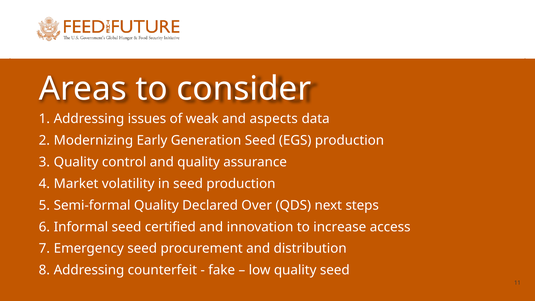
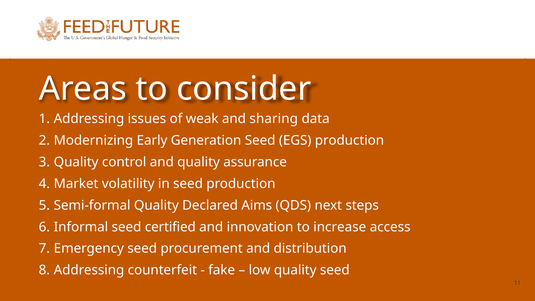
aspects: aspects -> sharing
Over: Over -> Aims
